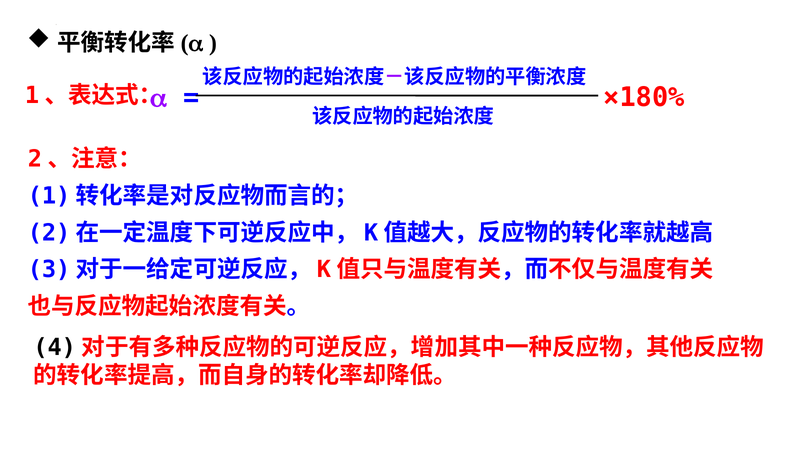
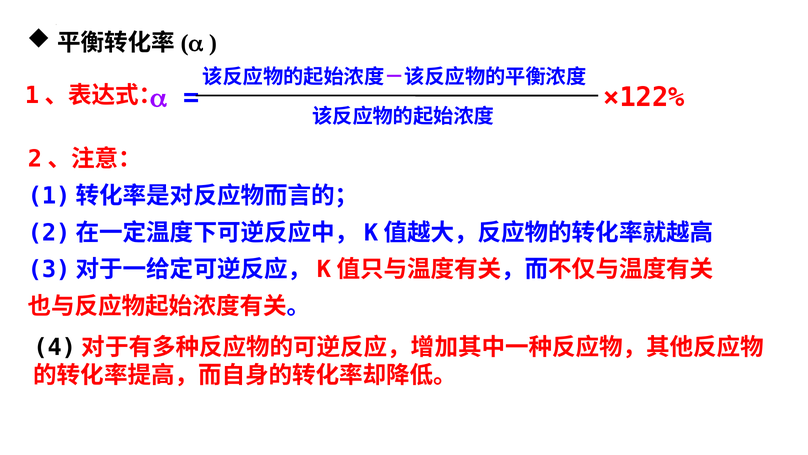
×180%: ×180% -> ×122%
